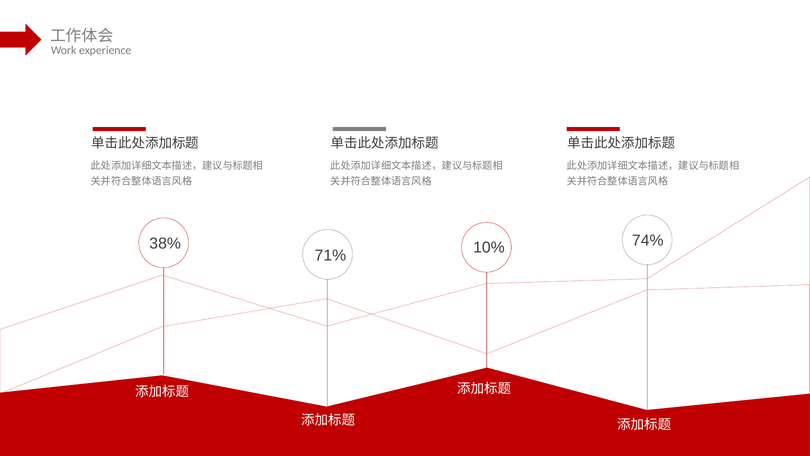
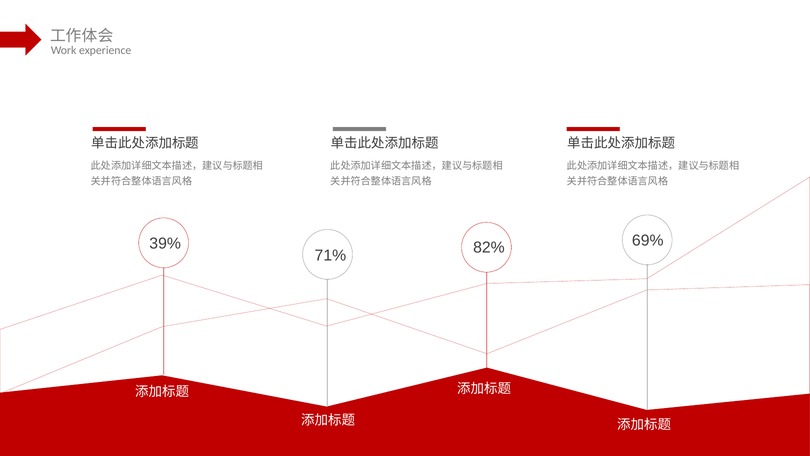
74%: 74% -> 69%
38%: 38% -> 39%
10%: 10% -> 82%
